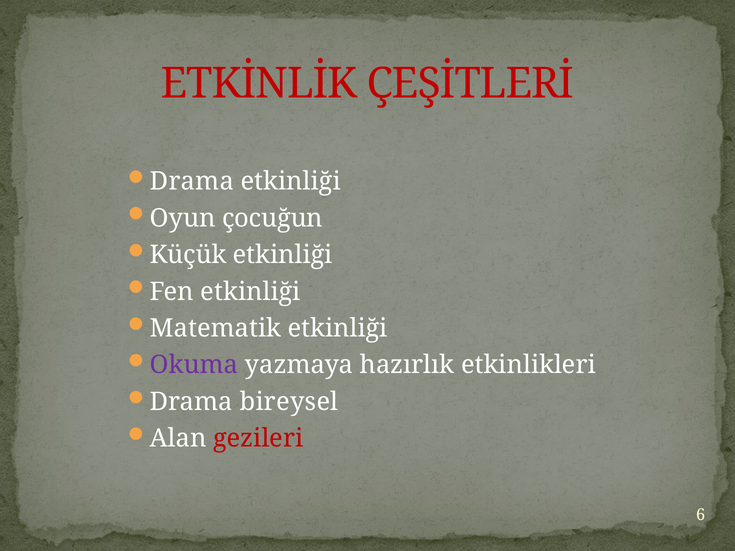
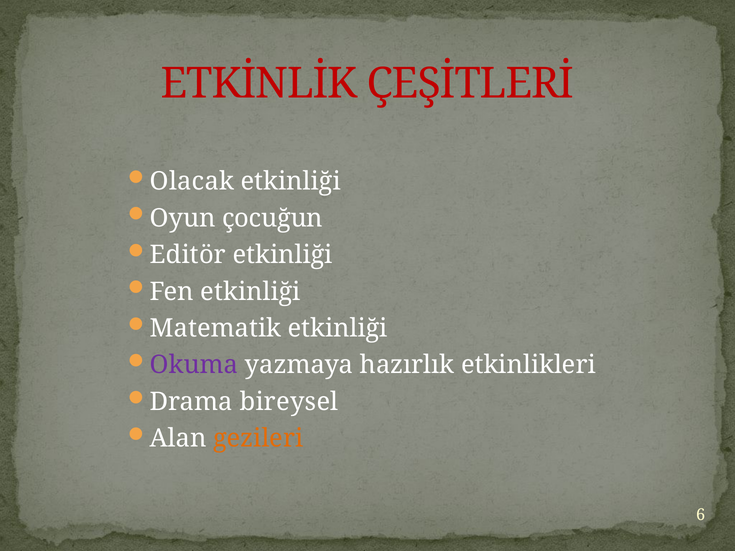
Drama at (192, 181): Drama -> Olacak
Küçük: Küçük -> Editör
gezileri colour: red -> orange
